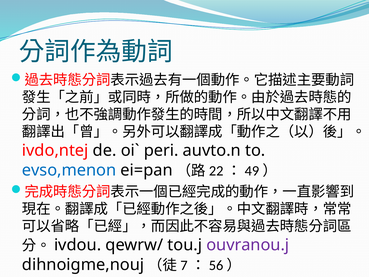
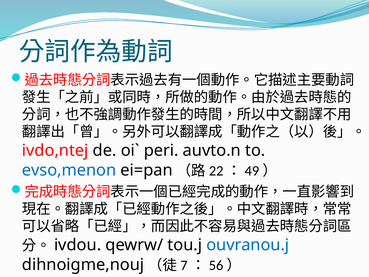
ouvranou.j colour: purple -> blue
